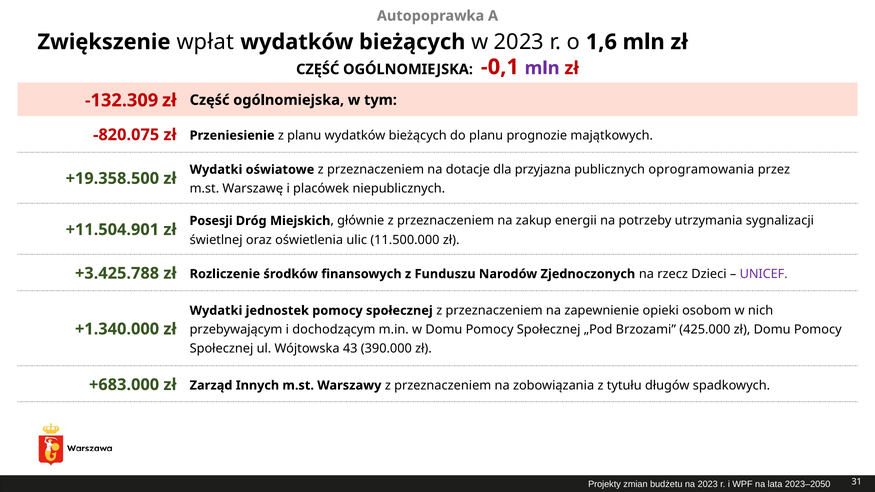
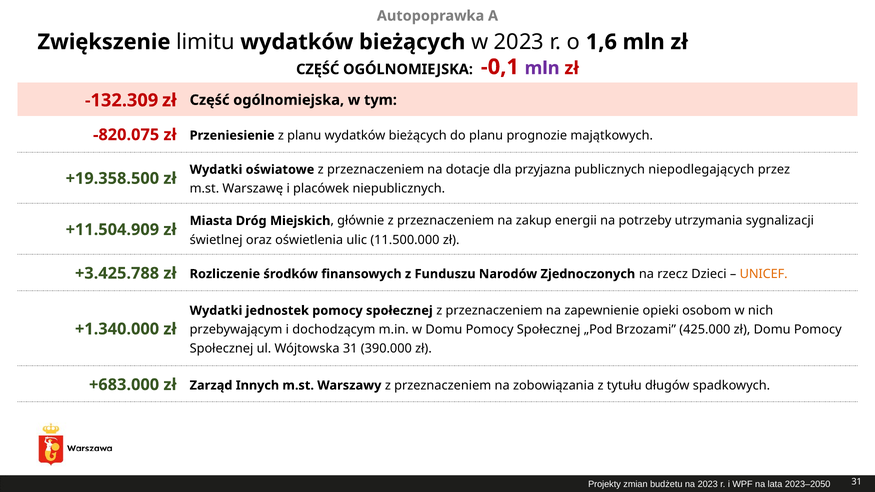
wpłat: wpłat -> limitu
oprogramowania: oprogramowania -> niepodlegających
Posesji: Posesji -> Miasta
+11.504.901: +11.504.901 -> +11.504.909
UNICEF colour: purple -> orange
Wójtowska 43: 43 -> 31
